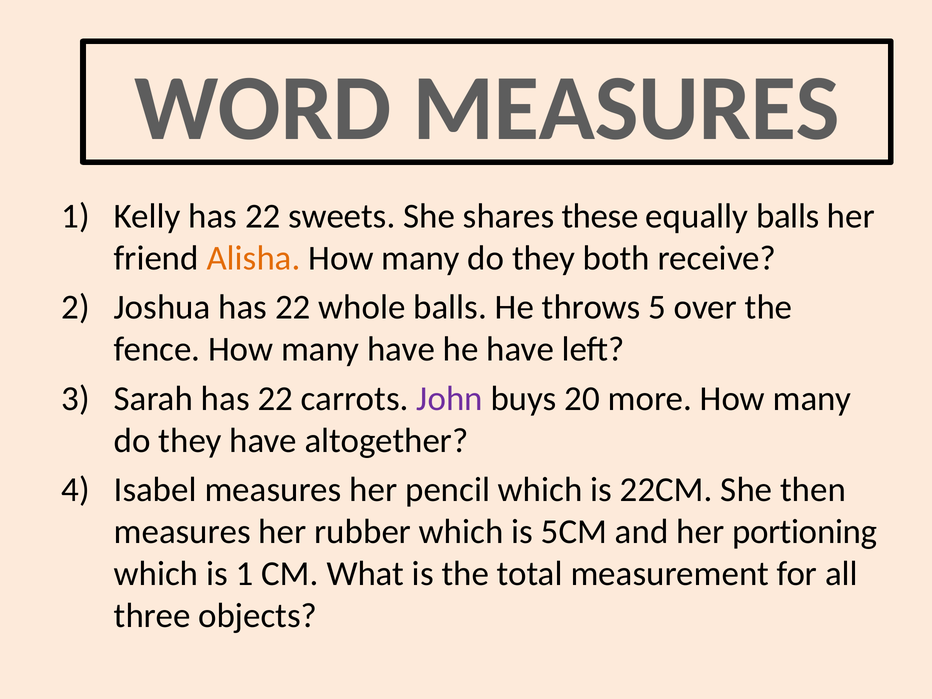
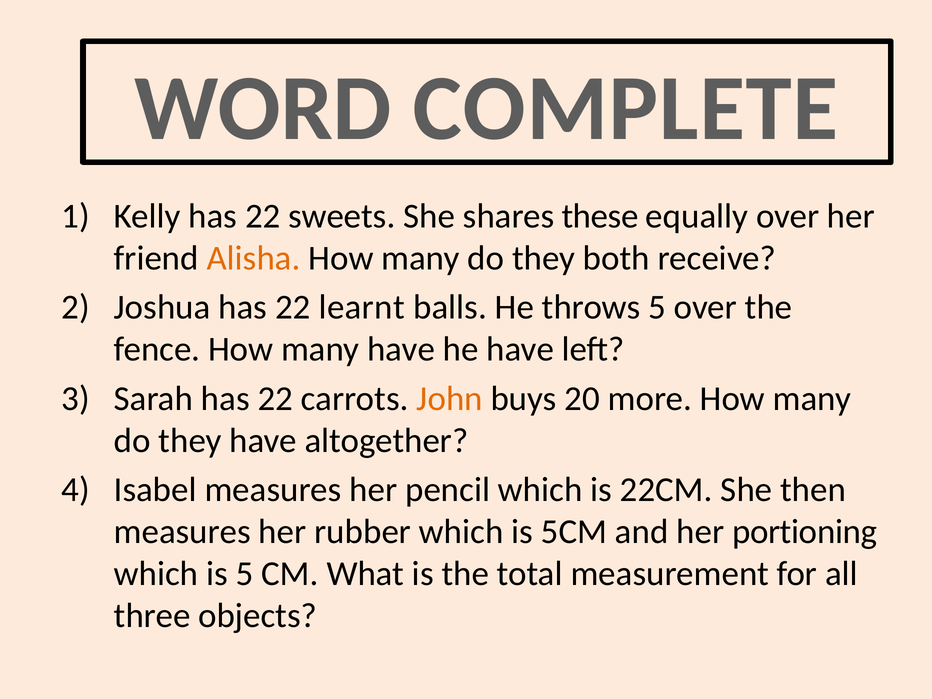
WORD MEASURES: MEASURES -> COMPLETE
equally balls: balls -> over
whole: whole -> learnt
John colour: purple -> orange
is 1: 1 -> 5
